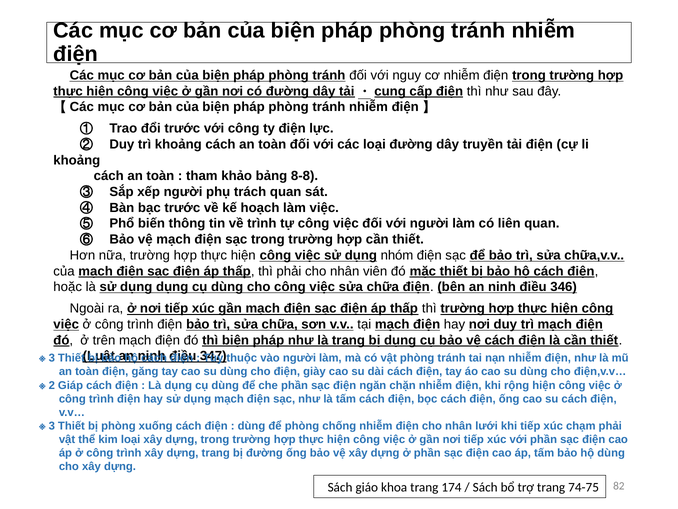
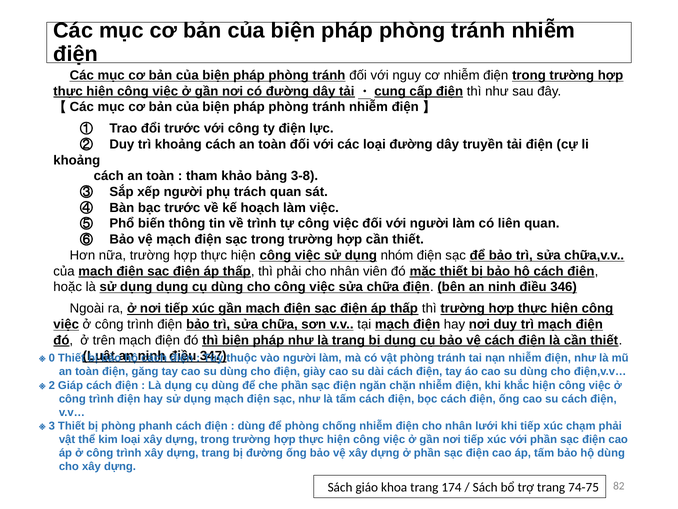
8-8: 8-8 -> 3-8
3 at (52, 358): 3 -> 0
rộng: rộng -> khắc
xuống: xuống -> phanh
